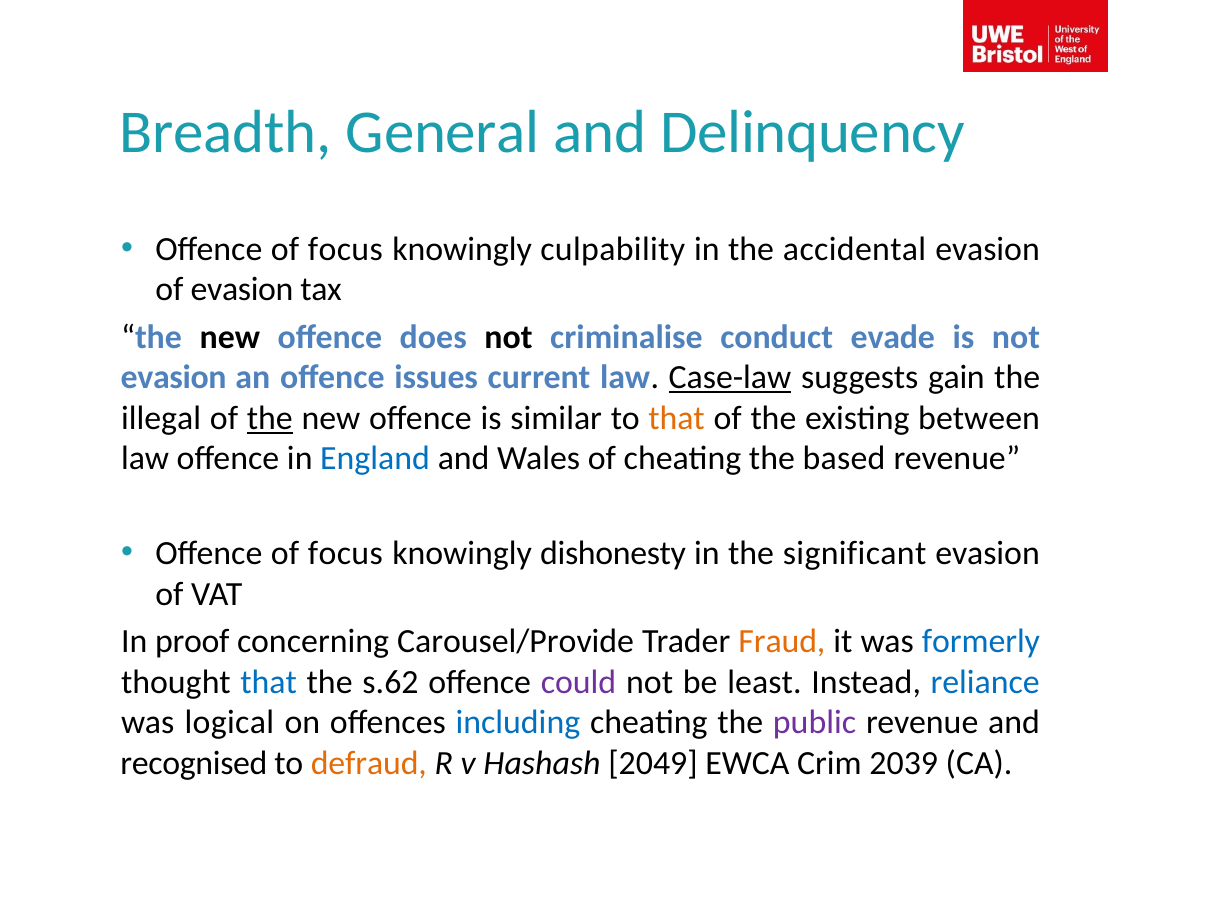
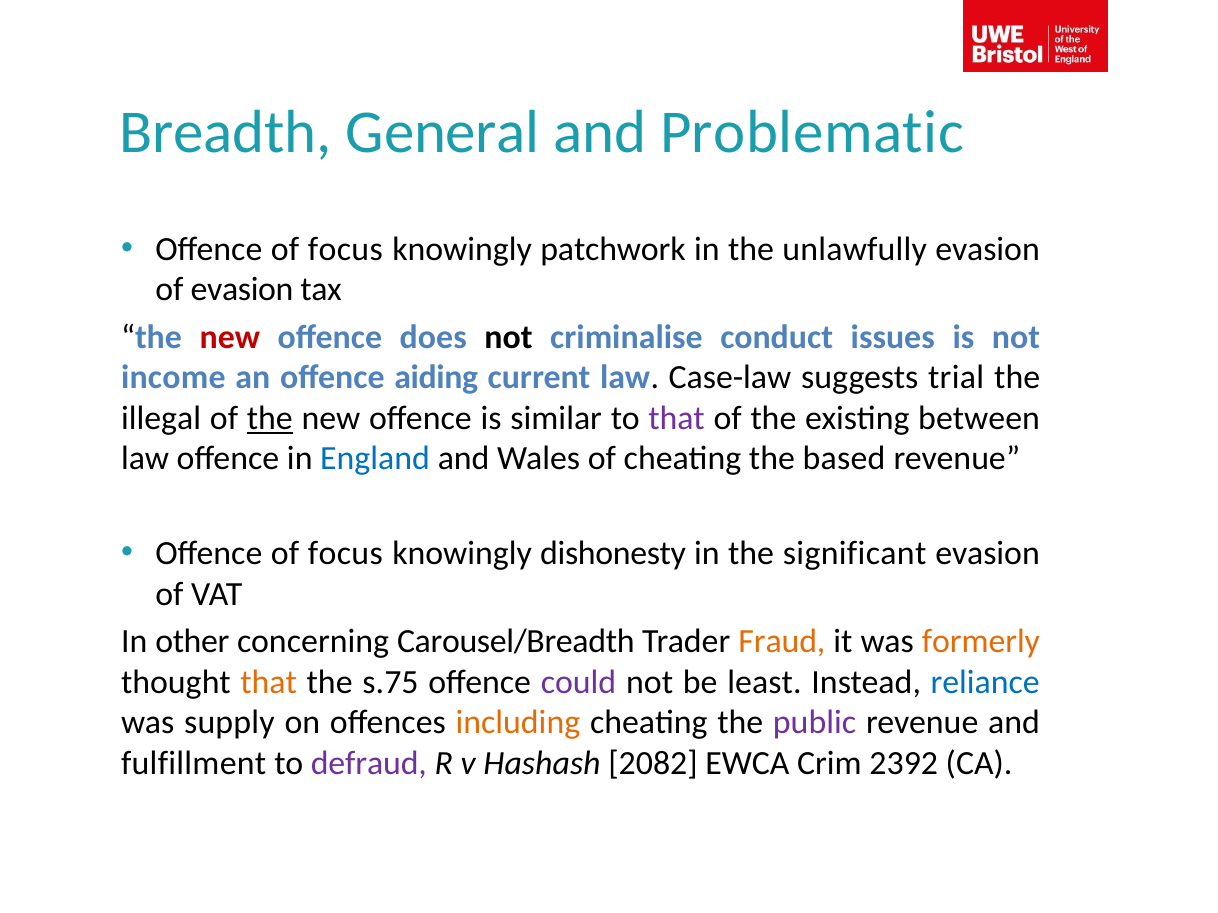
Delinquency: Delinquency -> Problematic
culpability: culpability -> patchwork
accidental: accidental -> unlawfully
new at (230, 337) colour: black -> red
evade: evade -> issues
evasion at (174, 378): evasion -> income
issues: issues -> aiding
Case-law underline: present -> none
gain: gain -> trial
that at (677, 418) colour: orange -> purple
proof: proof -> other
Carousel/Provide: Carousel/Provide -> Carousel/Breadth
formerly colour: blue -> orange
that at (269, 682) colour: blue -> orange
s.62: s.62 -> s.75
logical: logical -> supply
including colour: blue -> orange
recognised: recognised -> fulfillment
defraud colour: orange -> purple
2049: 2049 -> 2082
2039: 2039 -> 2392
